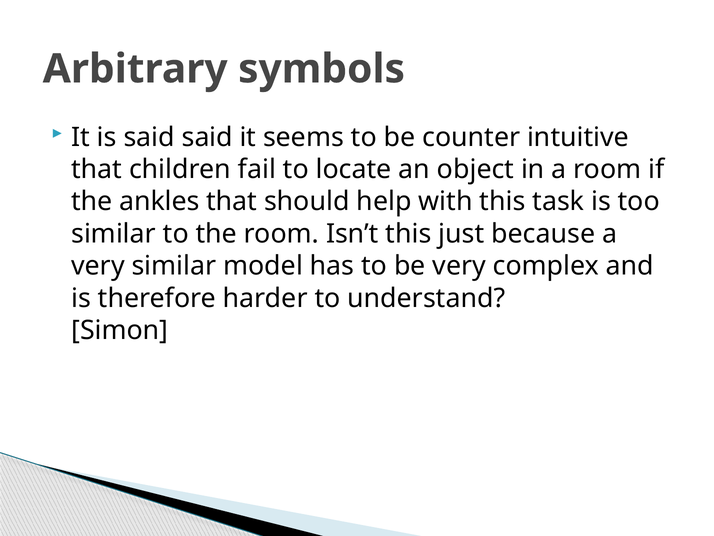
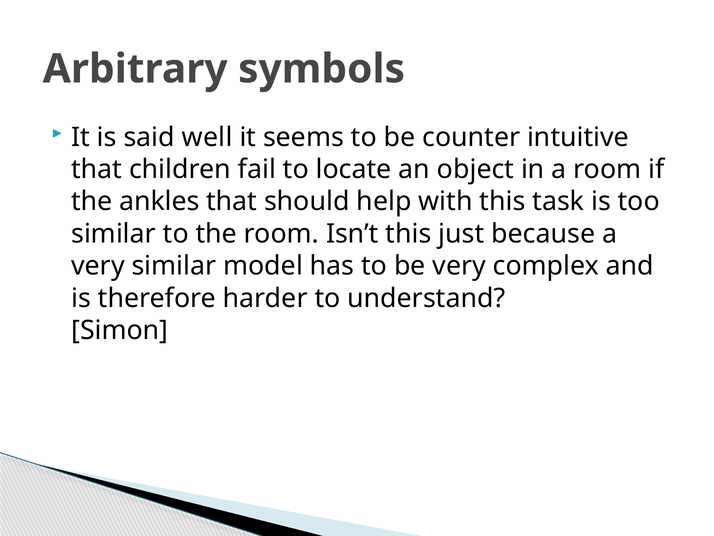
said said: said -> well
